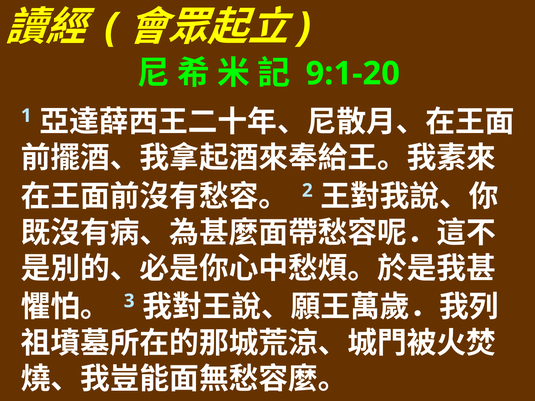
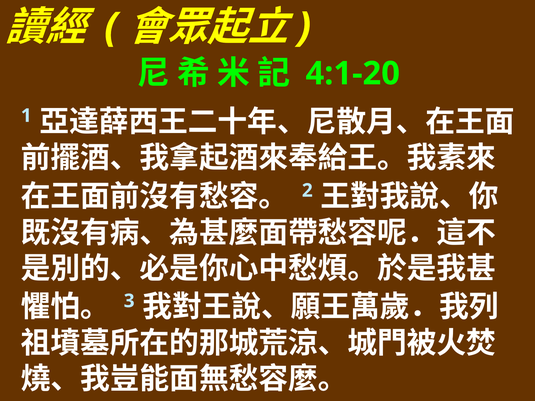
9:1-20: 9:1-20 -> 4:1-20
